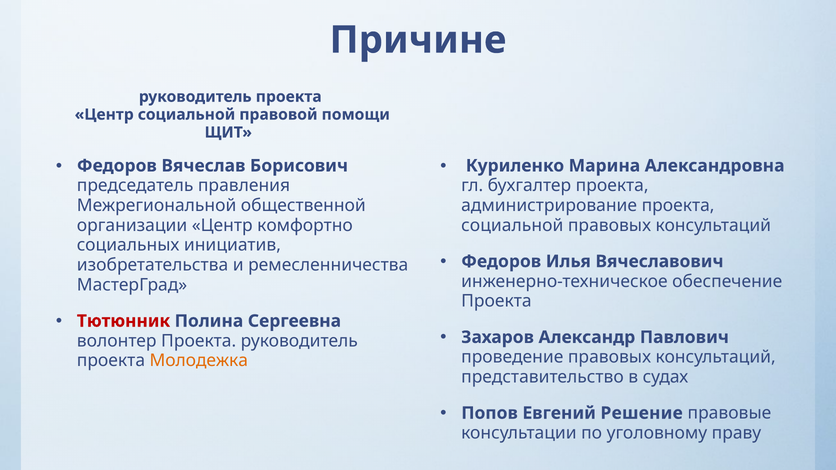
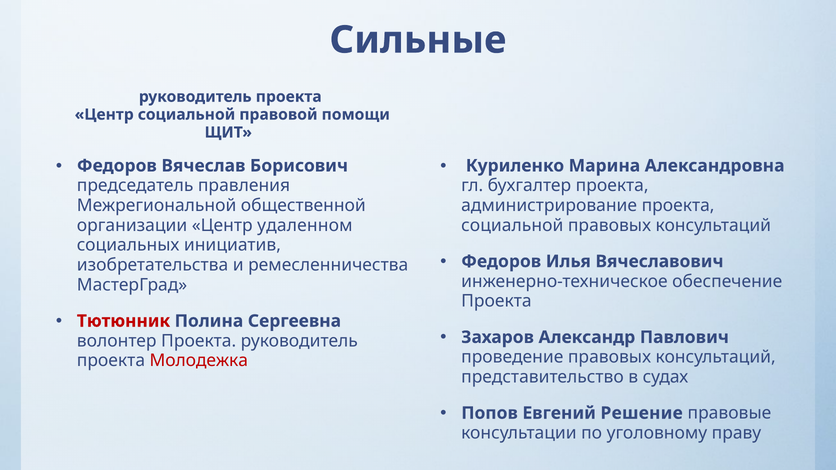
Причине: Причине -> Сильные
комфортно: комфортно -> удаленном
Молодежка colour: orange -> red
